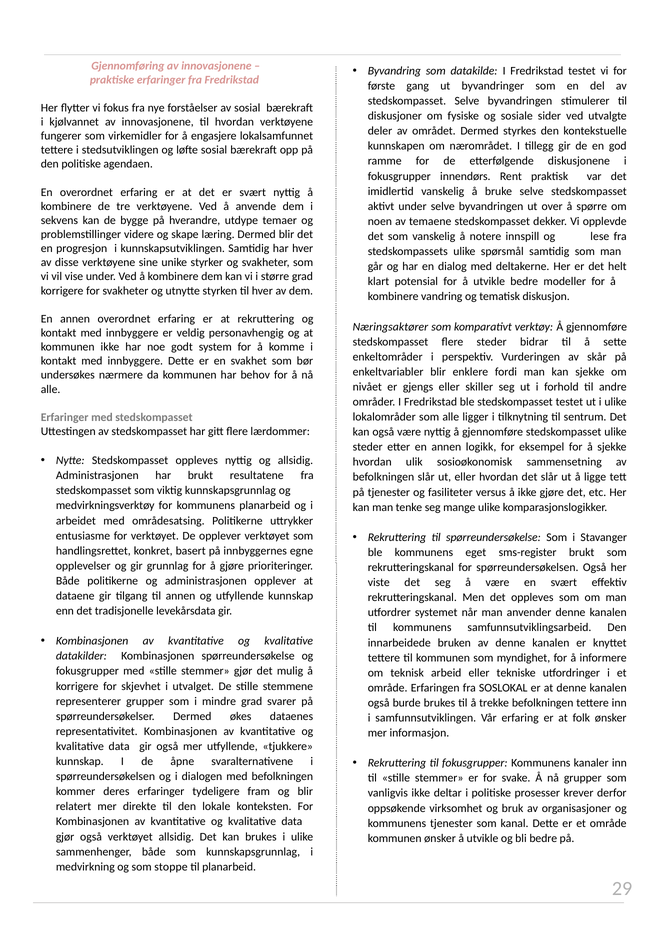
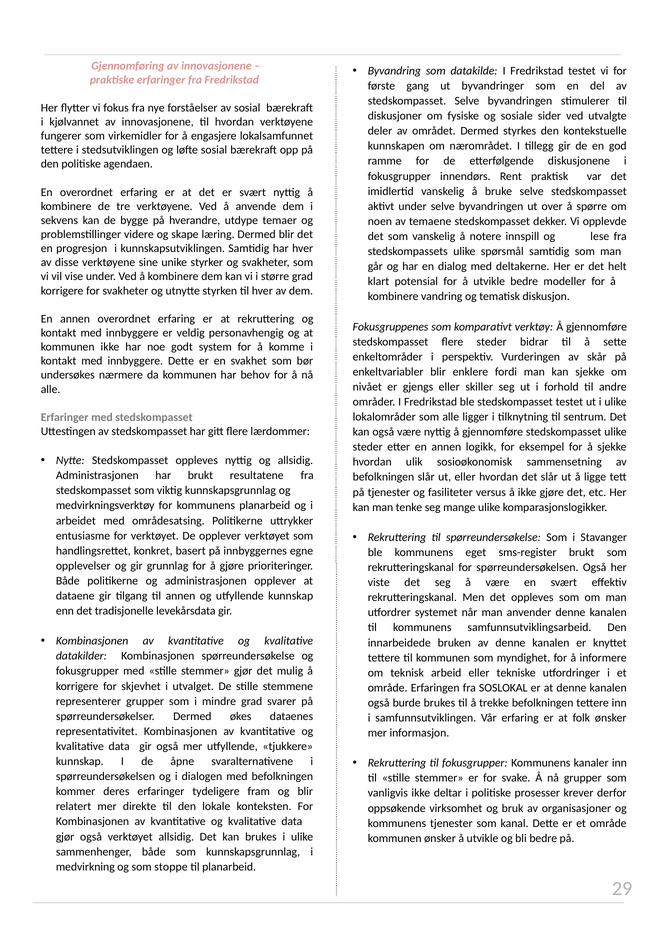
Næringsaktører: Næringsaktører -> Fokusgruppenes
